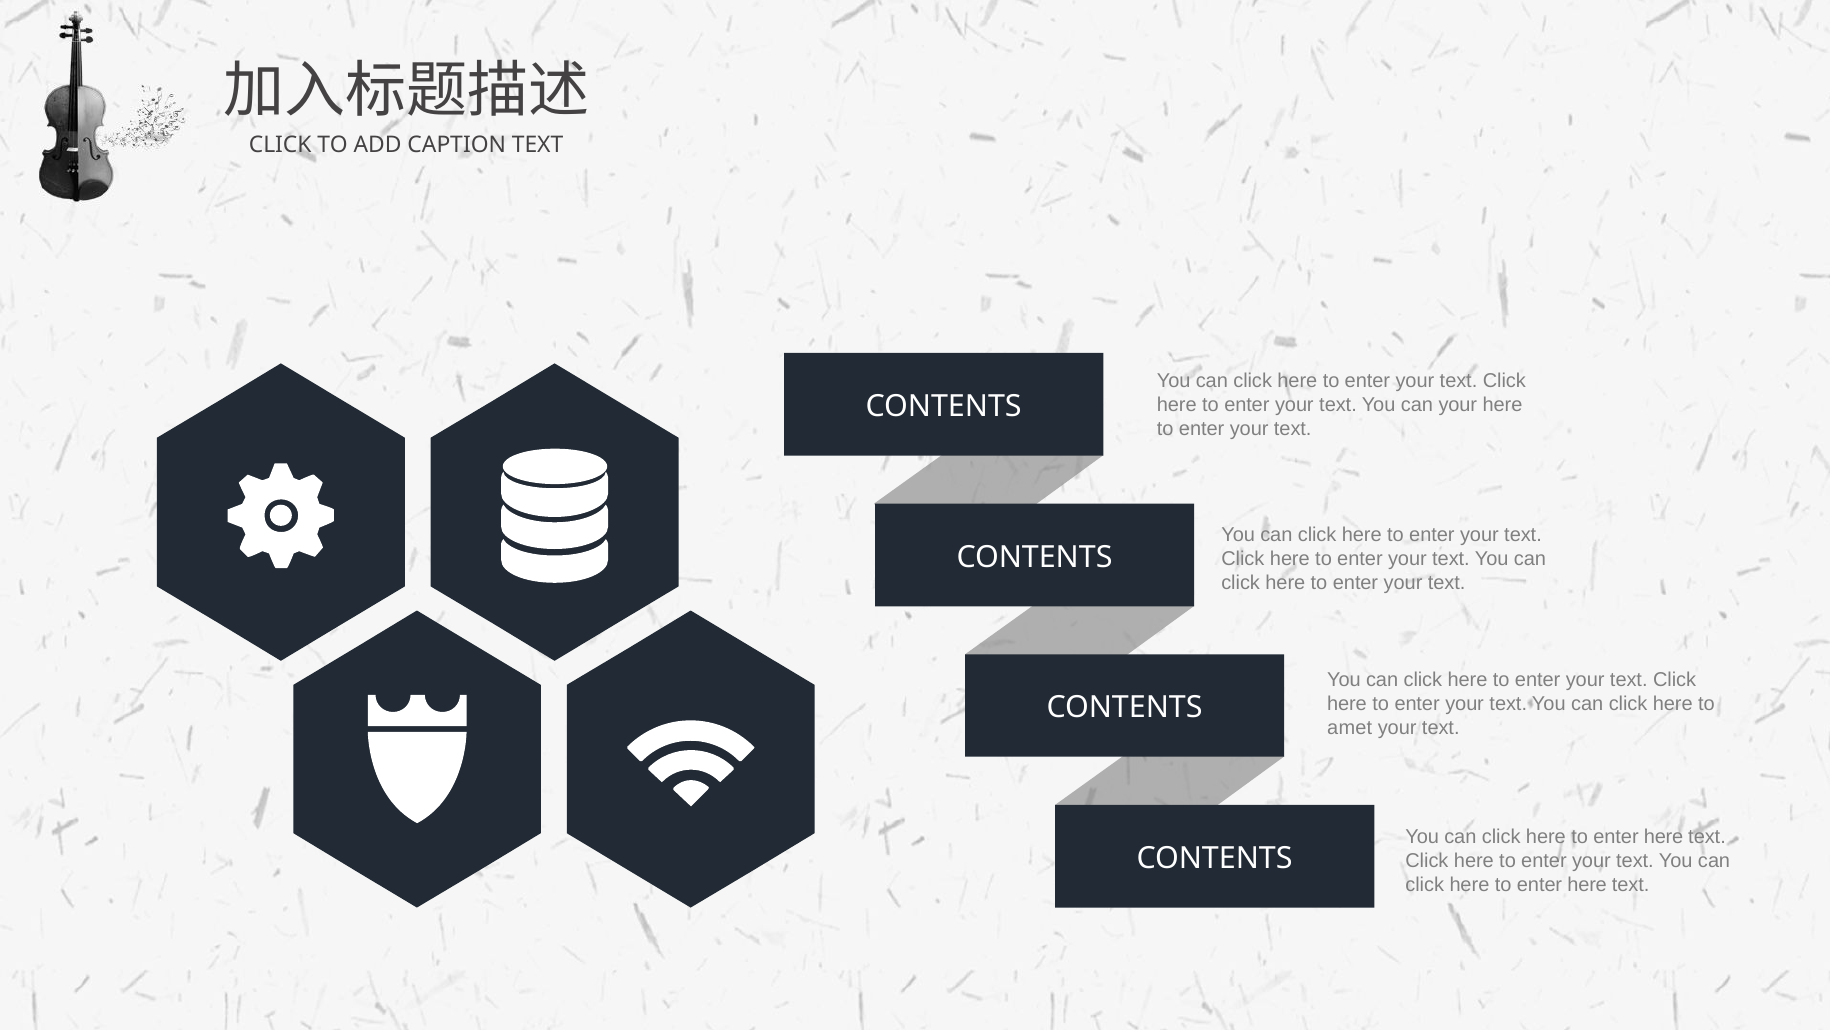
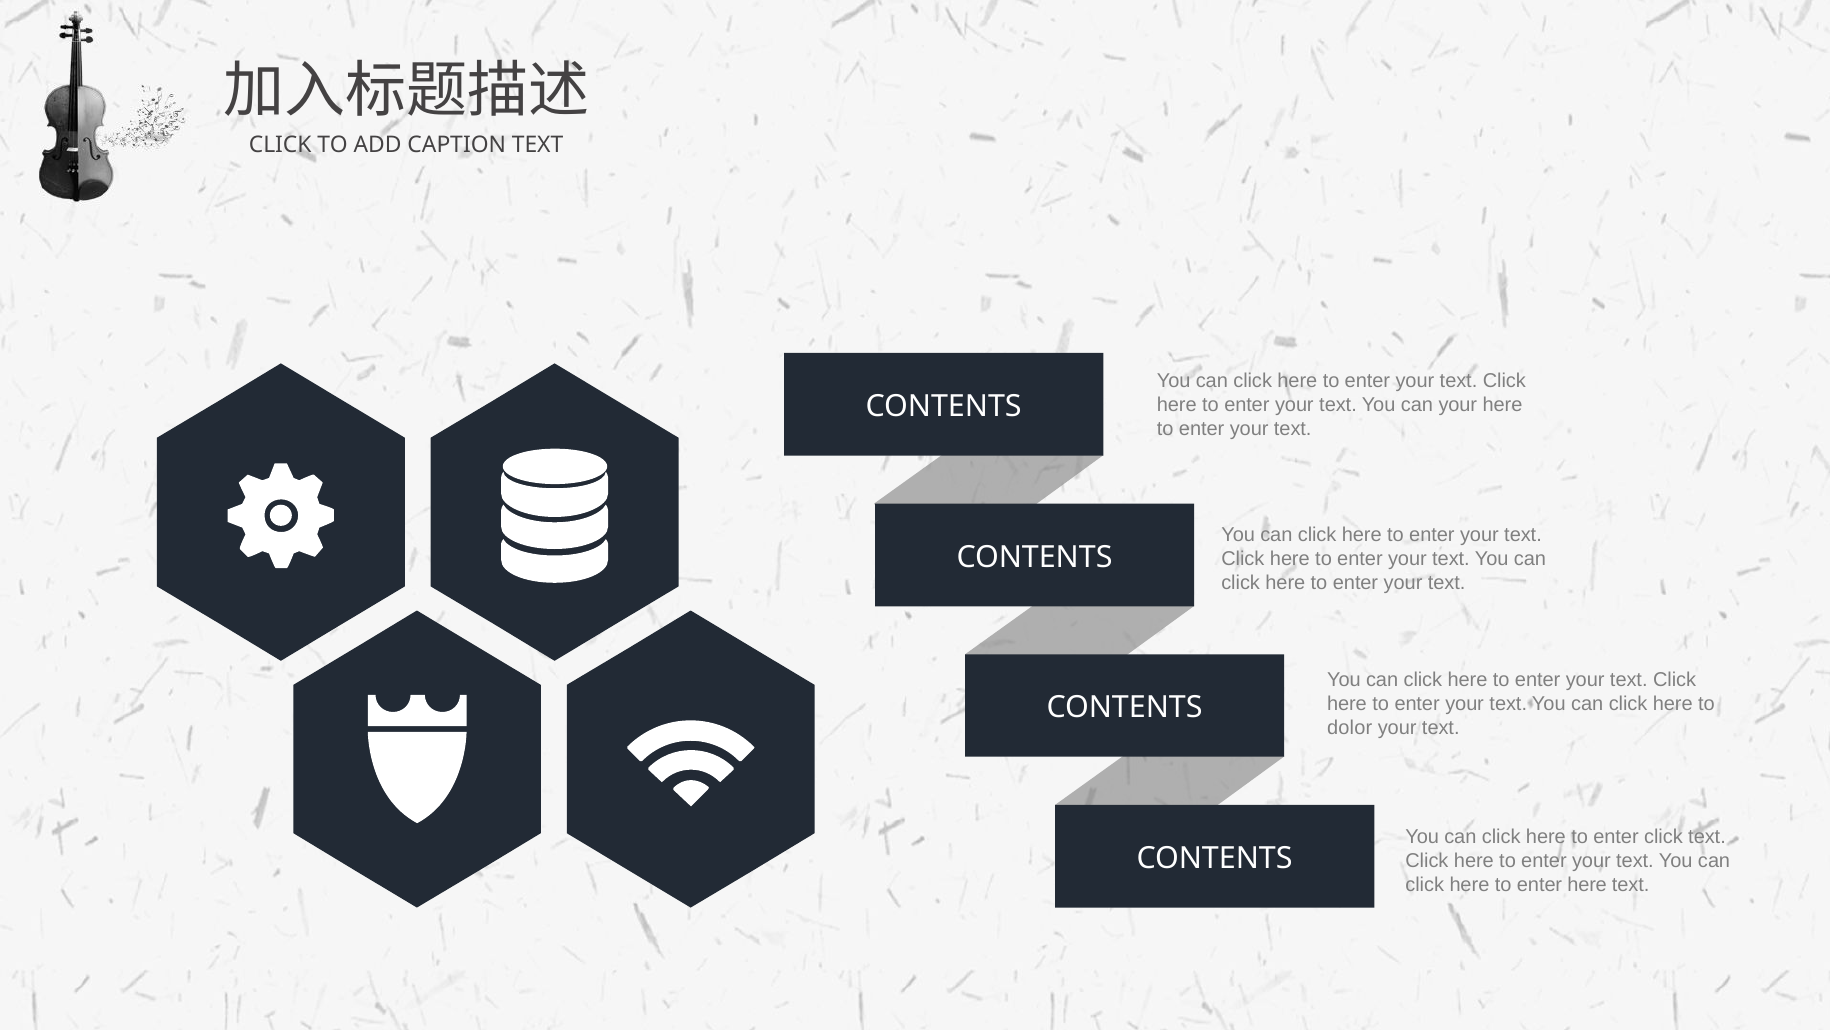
amet: amet -> dolor
here at (1664, 836): here -> click
